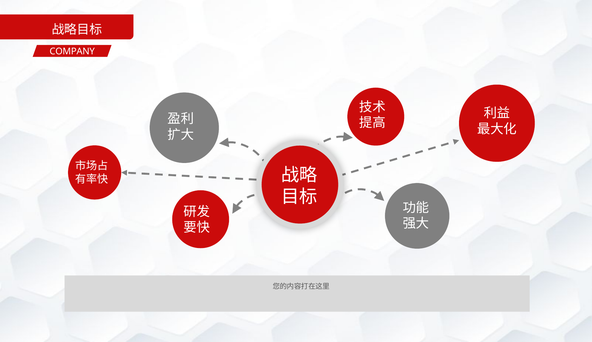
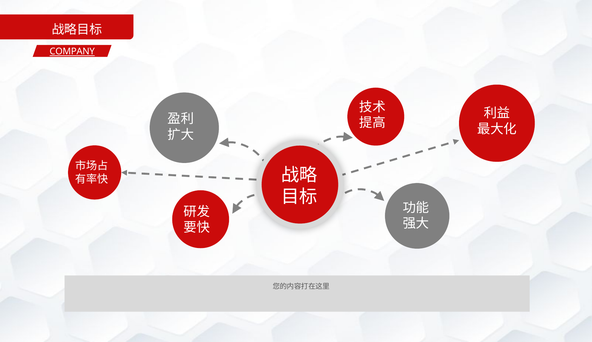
COMPANY underline: none -> present
